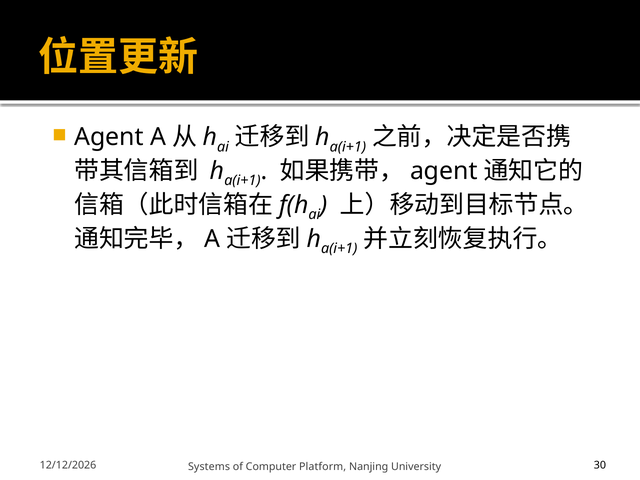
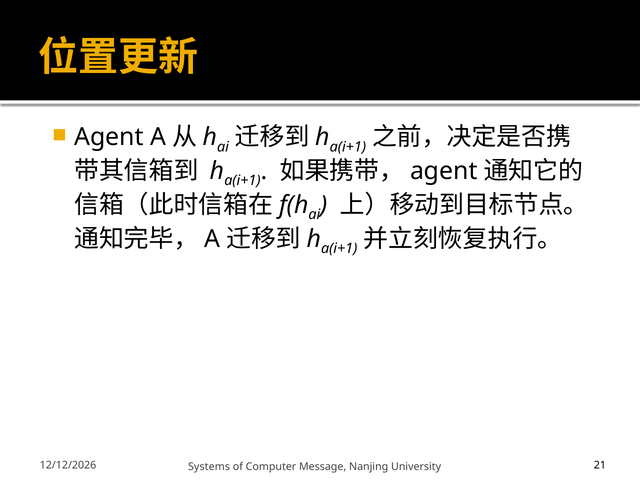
Platform: Platform -> Message
30: 30 -> 21
